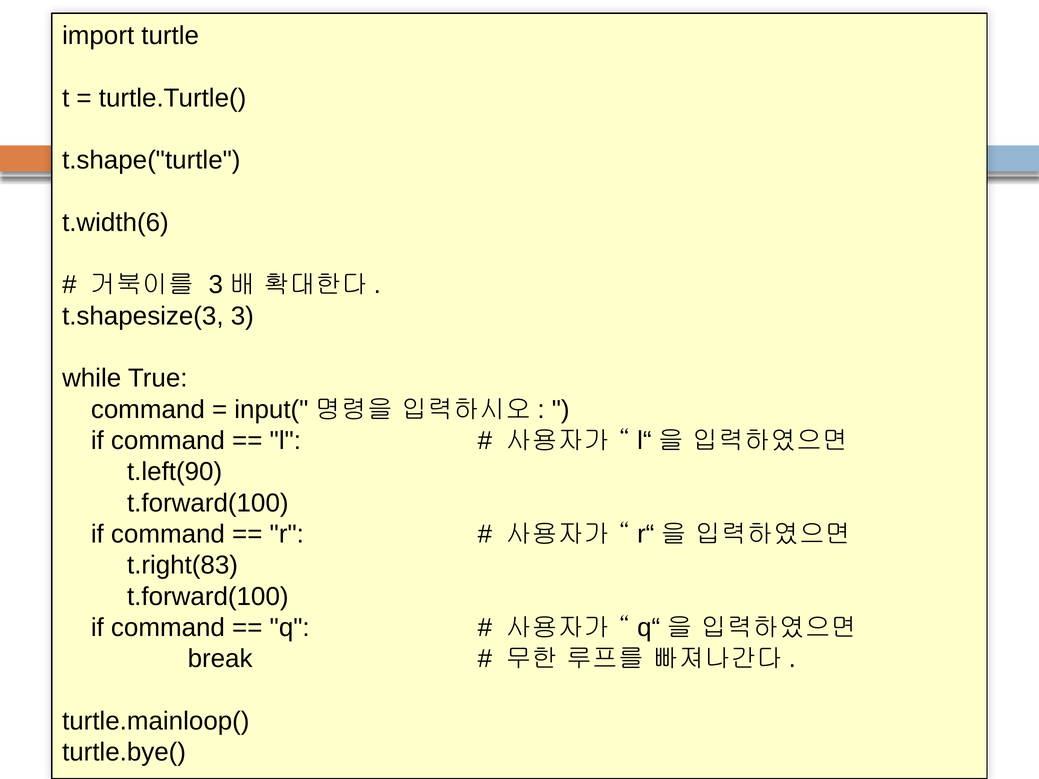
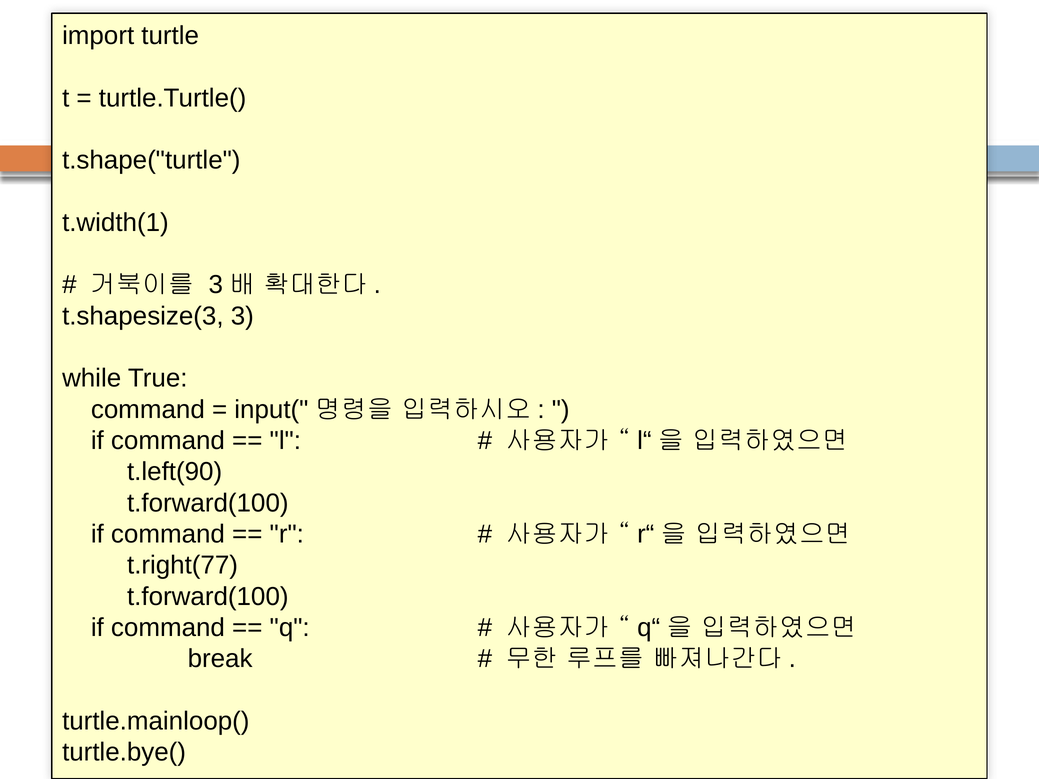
t.width(6: t.width(6 -> t.width(1
t.right(83: t.right(83 -> t.right(77
